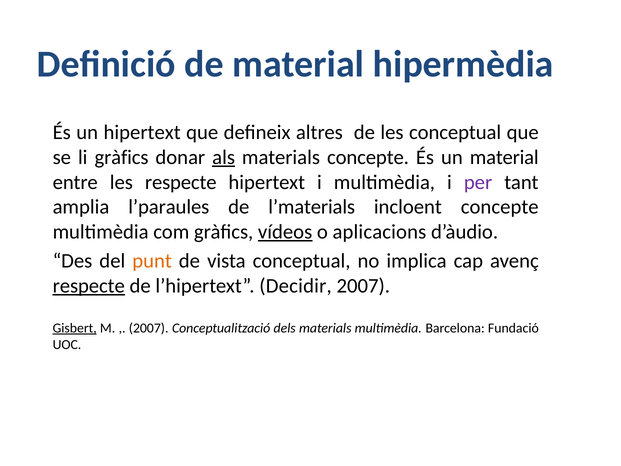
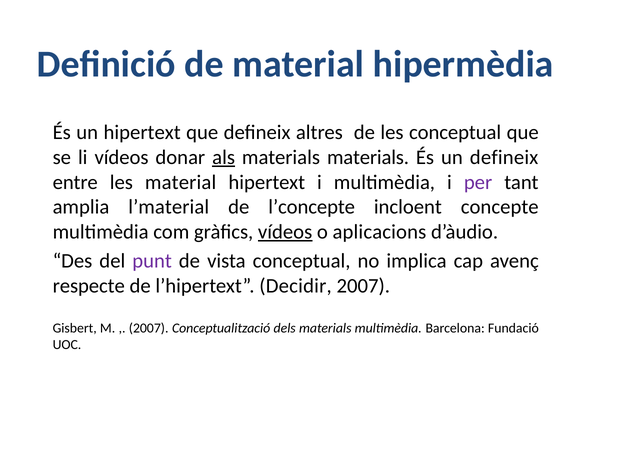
li gràfics: gràfics -> vídeos
materials concepte: concepte -> materials
un material: material -> defineix
les respecte: respecte -> material
l’paraules: l’paraules -> l’material
l’materials: l’materials -> l’concepte
punt colour: orange -> purple
respecte at (89, 286) underline: present -> none
Gisbert underline: present -> none
